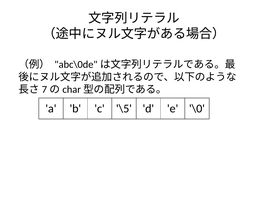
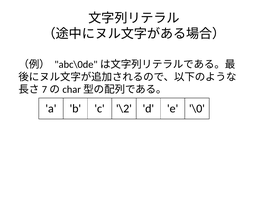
\5: \5 -> \2
